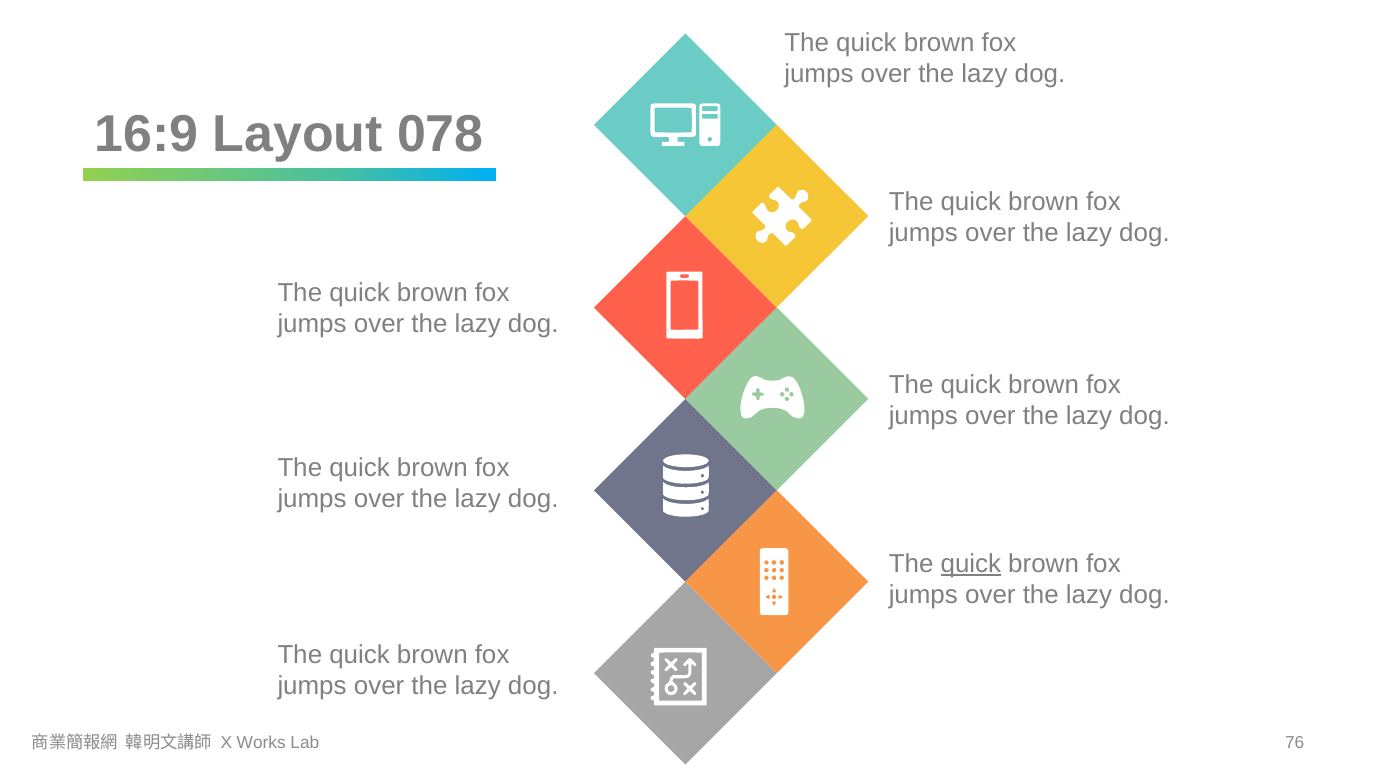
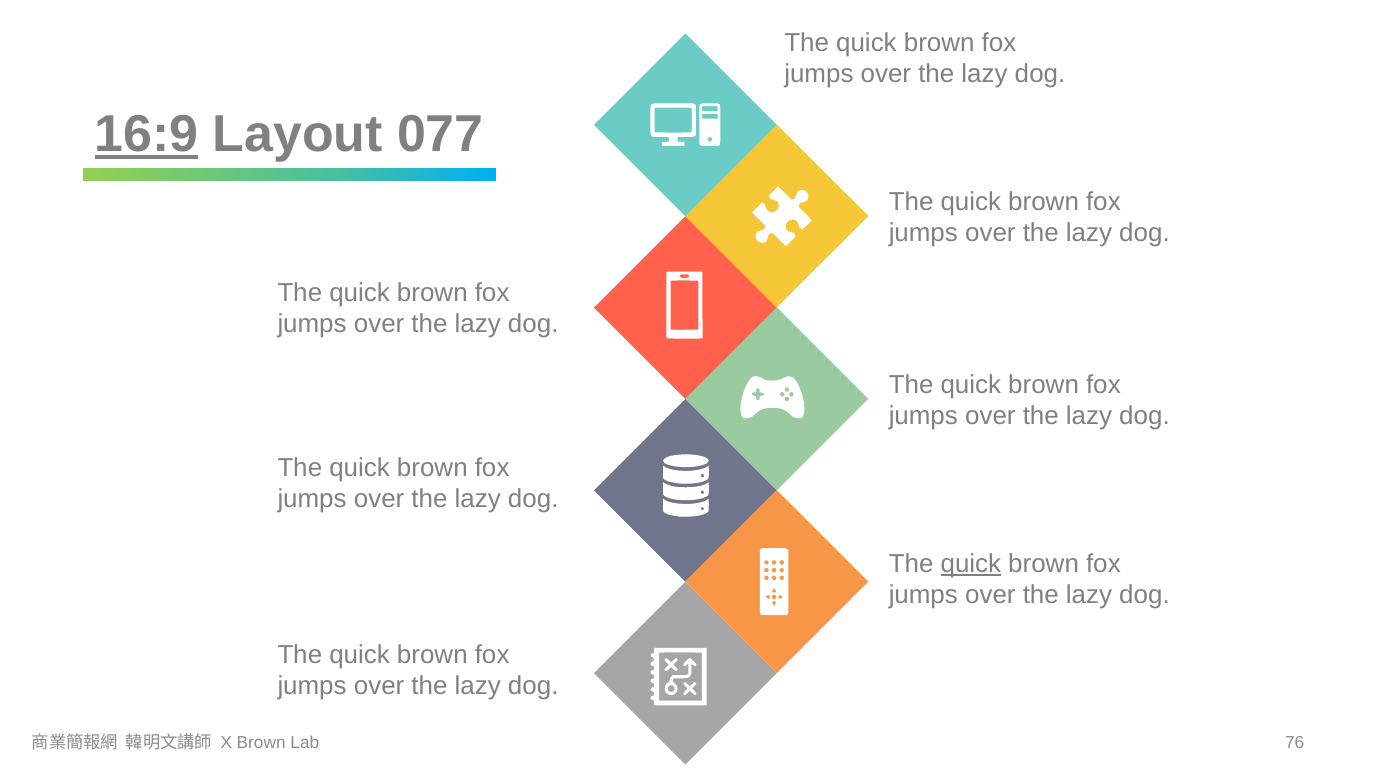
16:9 underline: none -> present
078: 078 -> 077
X Works: Works -> Brown
